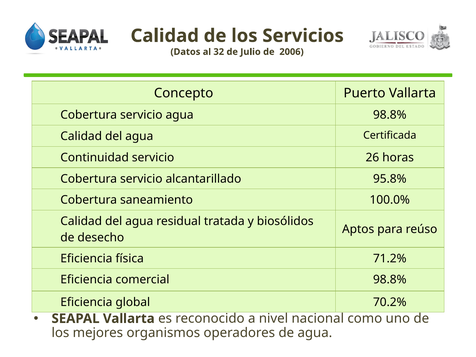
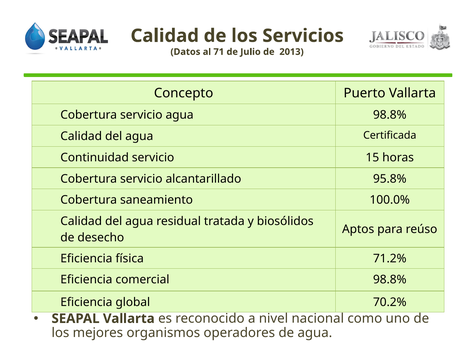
32: 32 -> 71
2006: 2006 -> 2013
26: 26 -> 15
